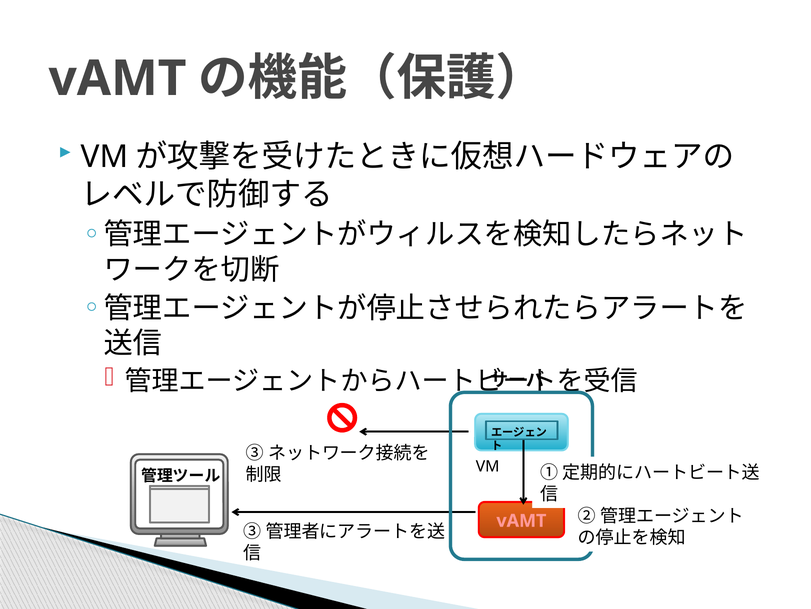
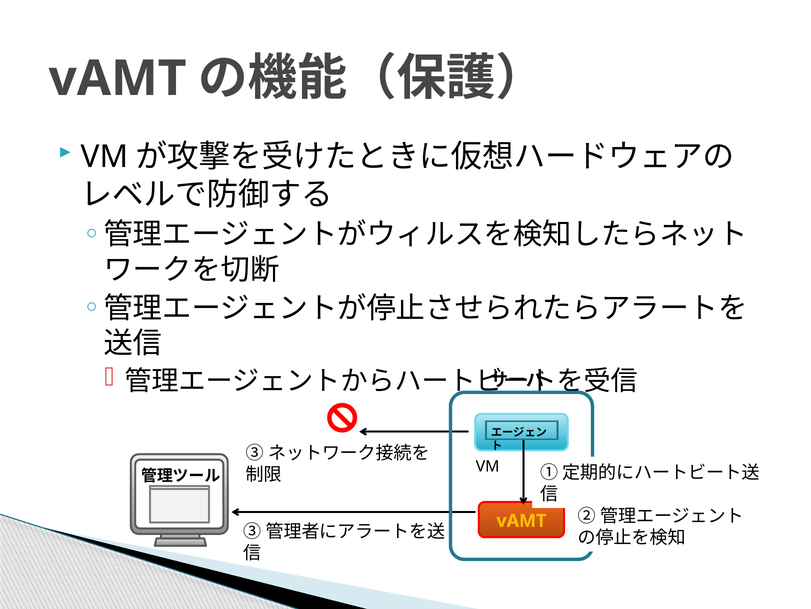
vAMT at (521, 520) colour: pink -> yellow
